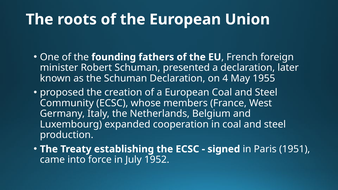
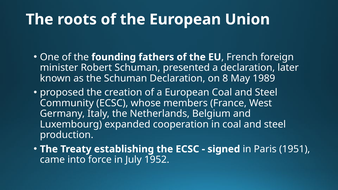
4: 4 -> 8
1955: 1955 -> 1989
